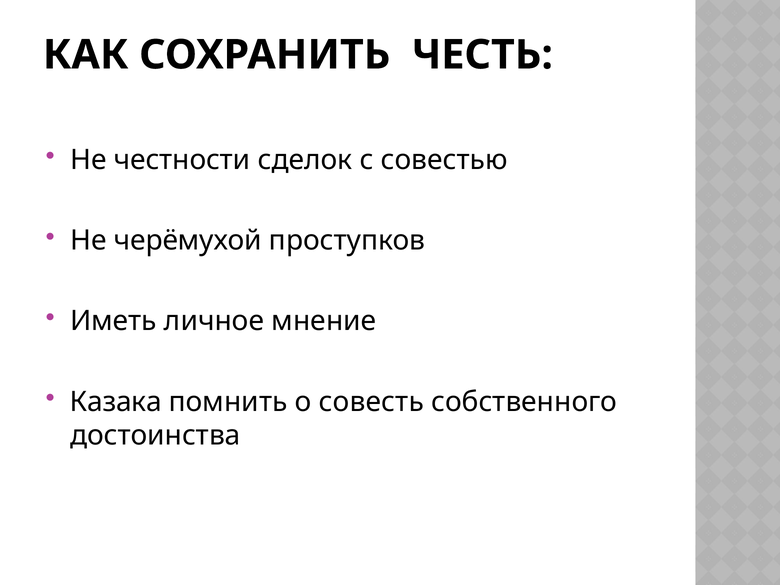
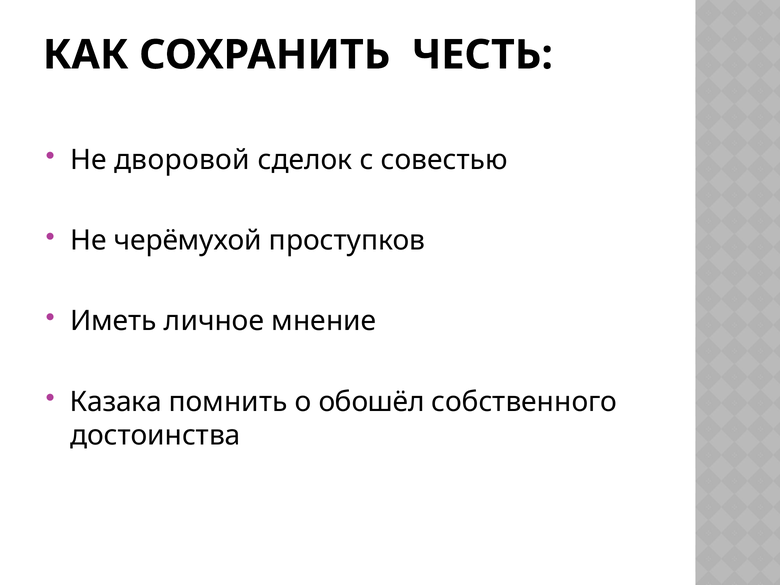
честности: честности -> дворовой
совесть: совесть -> обошёл
